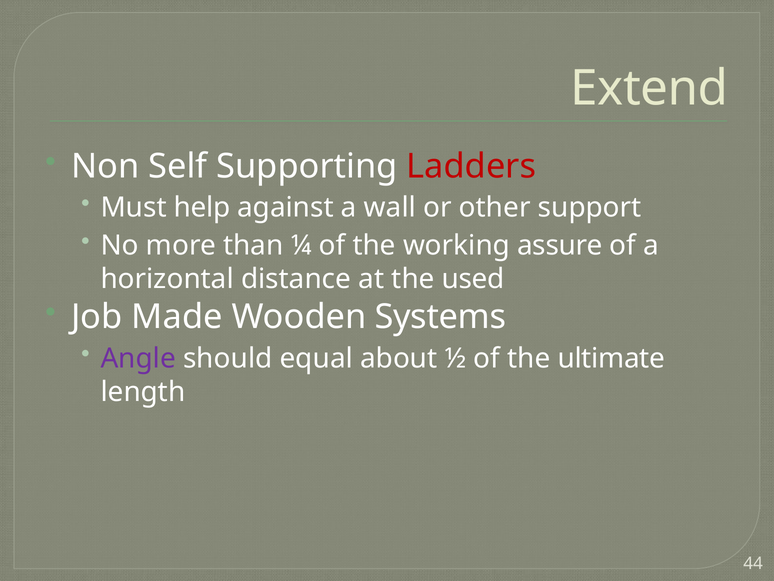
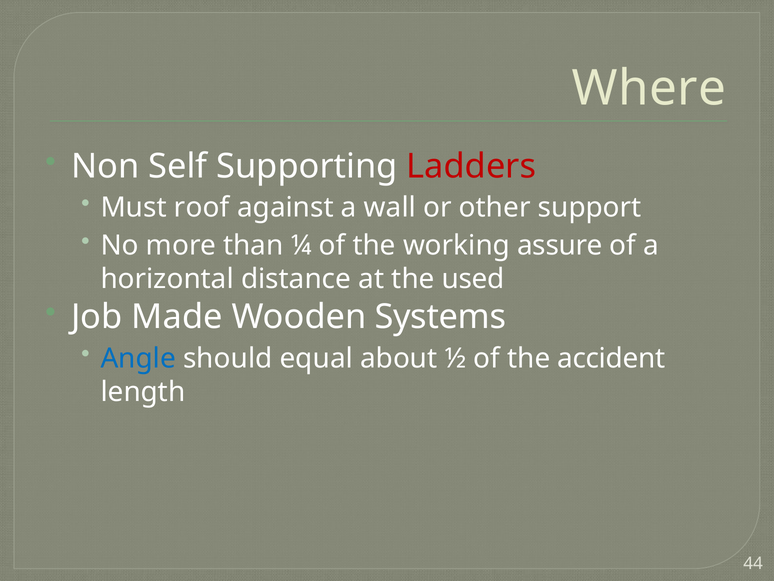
Extend: Extend -> Where
help: help -> roof
Angle colour: purple -> blue
ultimate: ultimate -> accident
